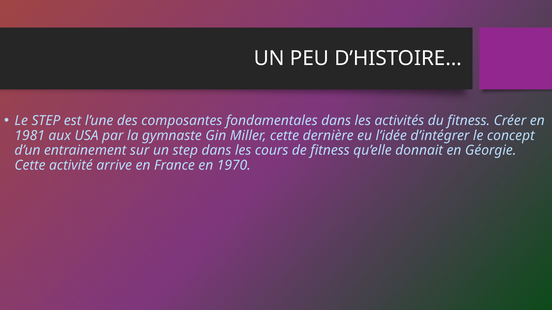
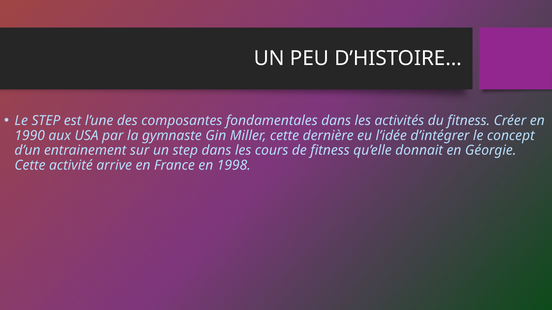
1981: 1981 -> 1990
1970: 1970 -> 1998
